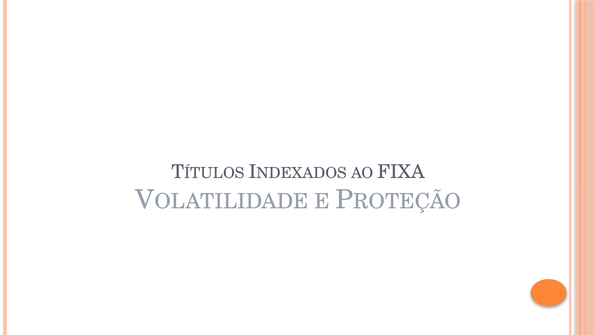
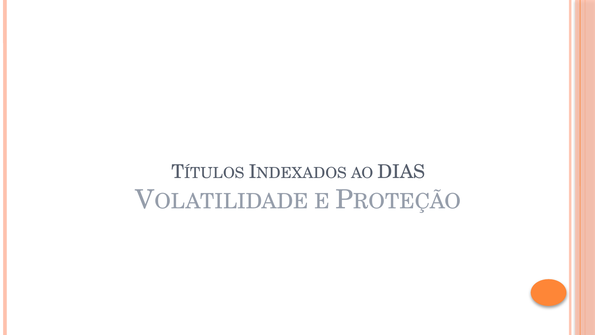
FIXA: FIXA -> DIAS
